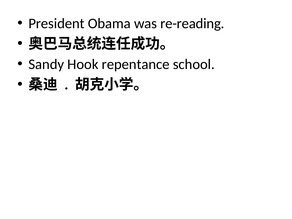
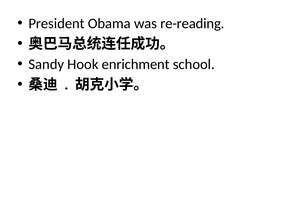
repentance: repentance -> enrichment
